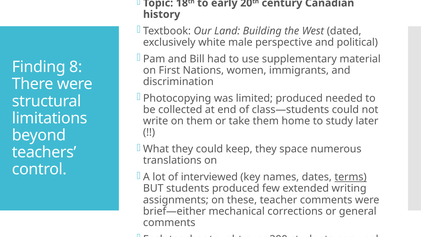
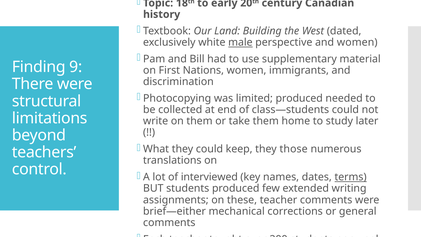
male underline: none -> present
and political: political -> women
8: 8 -> 9
space: space -> those
